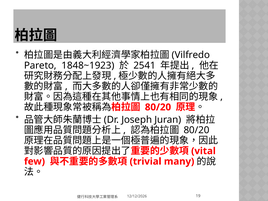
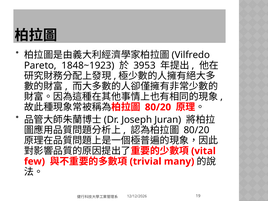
2541: 2541 -> 3953
